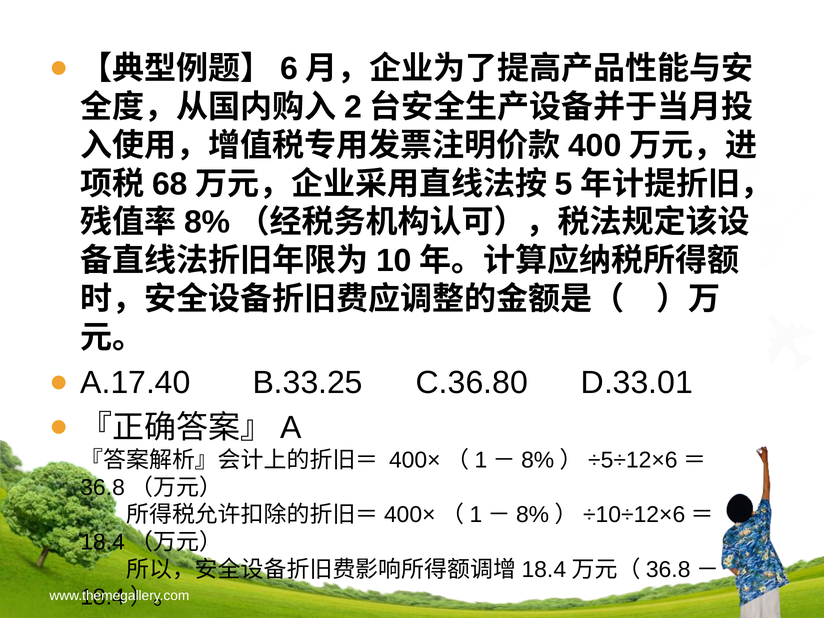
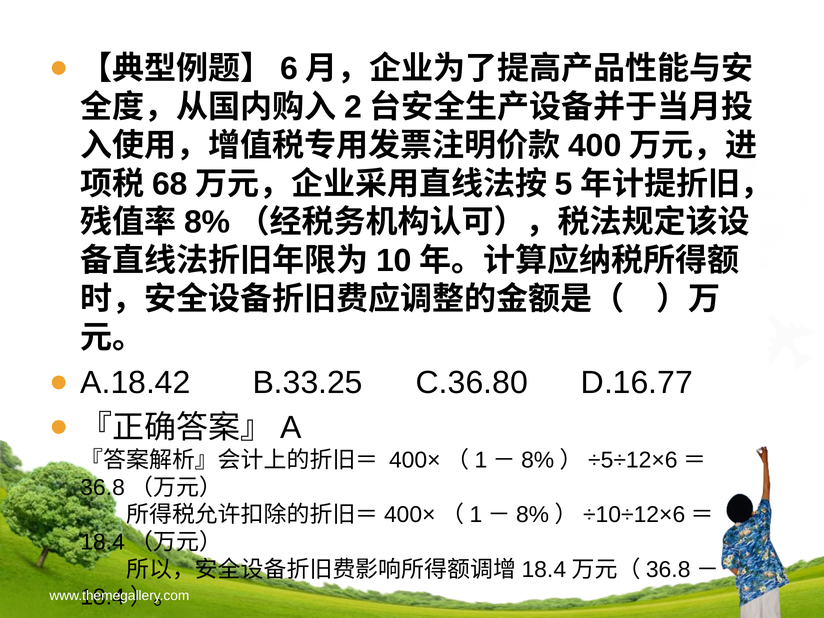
A.17.40: A.17.40 -> A.18.42
D.33.01: D.33.01 -> D.16.77
